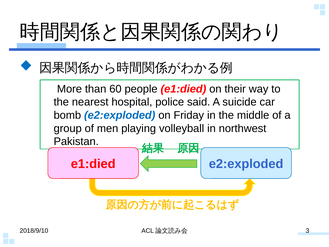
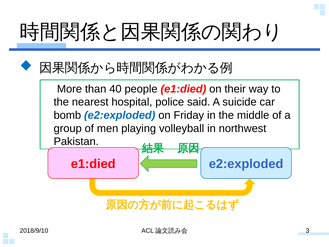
60: 60 -> 40
